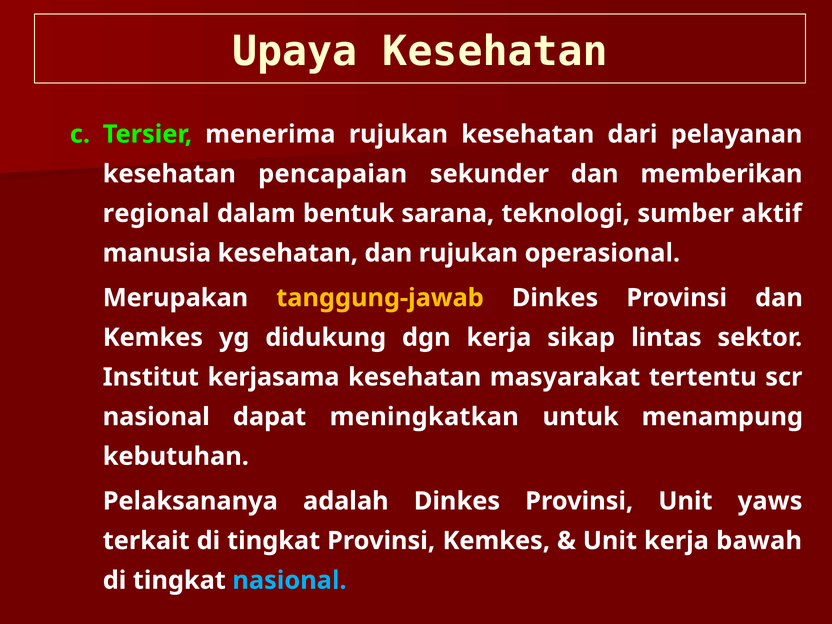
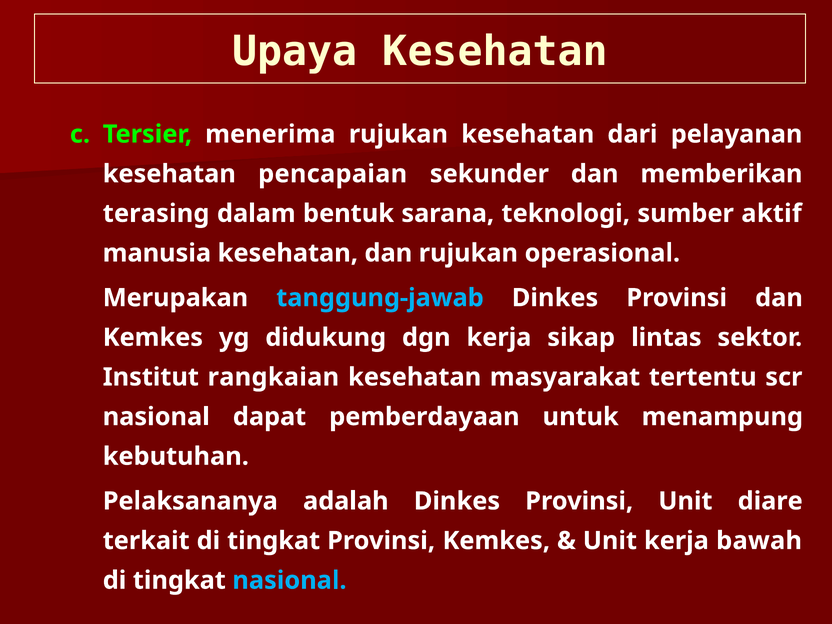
regional: regional -> terasing
tanggung-jawab colour: yellow -> light blue
kerjasama: kerjasama -> rangkaian
meningkatkan: meningkatkan -> pemberdayaan
yaws: yaws -> diare
